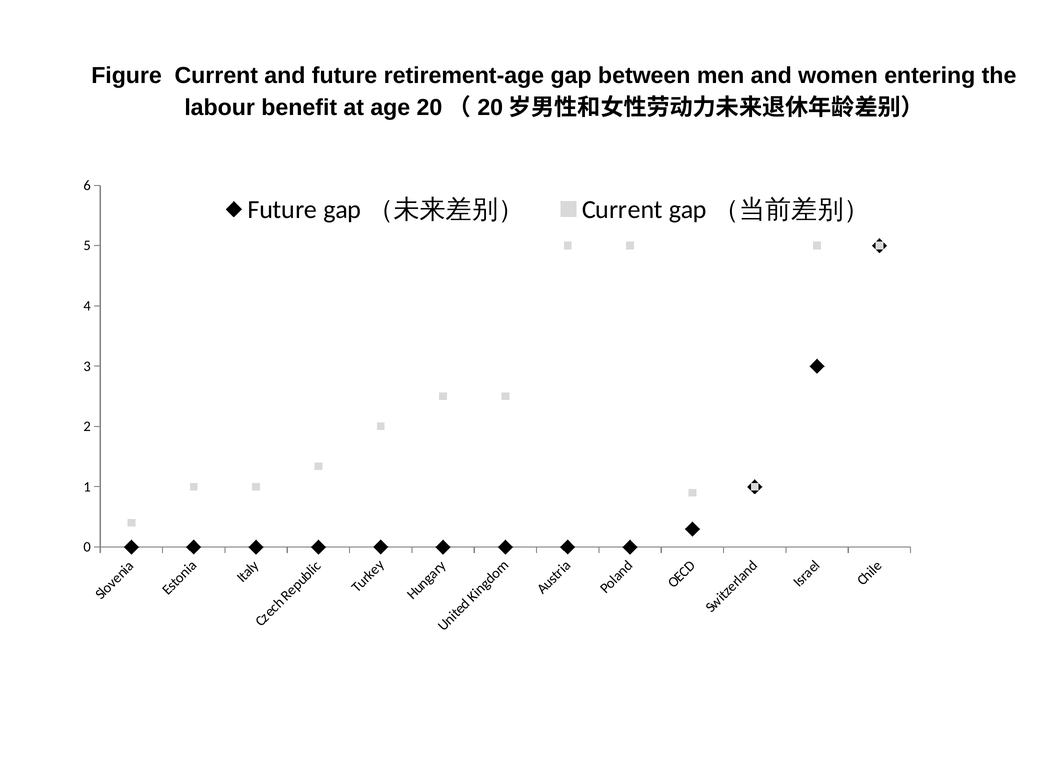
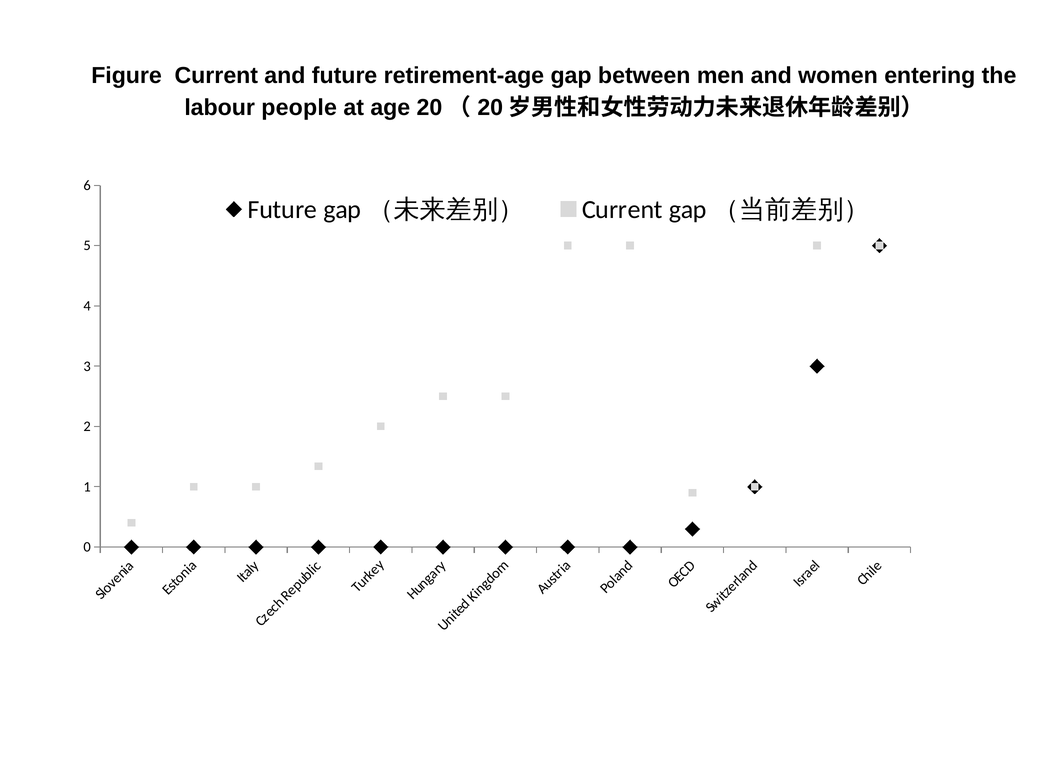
benefit: benefit -> people
